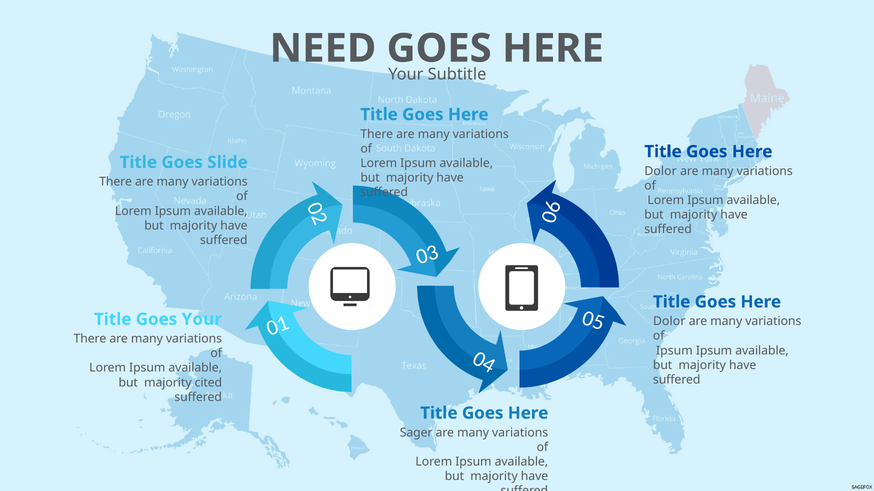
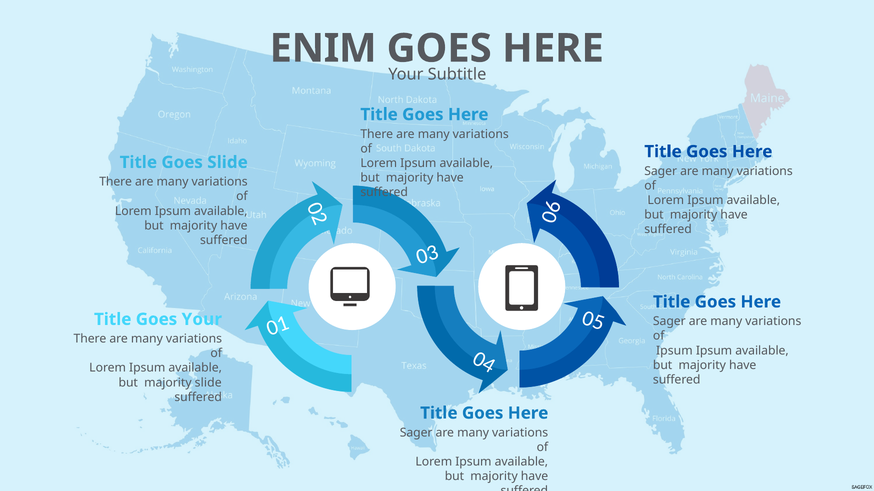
NEED: NEED -> ENIM
Dolor at (661, 171): Dolor -> Sager
Dolor at (669, 322): Dolor -> Sager
majority cited: cited -> slide
